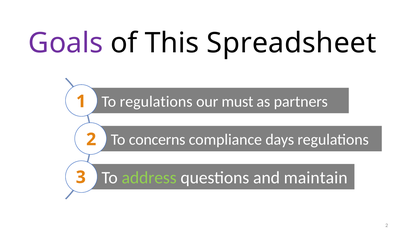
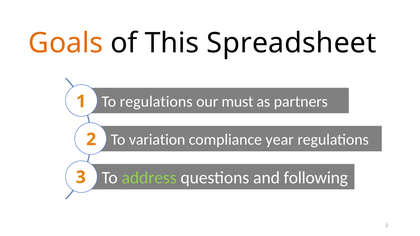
Goals colour: purple -> orange
concerns: concerns -> variation
days: days -> year
maintain: maintain -> following
